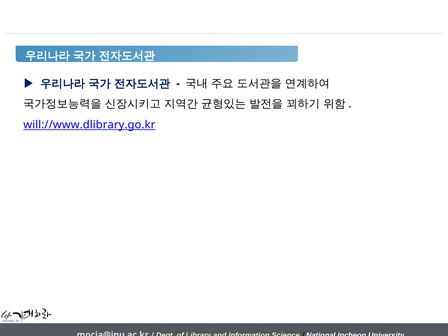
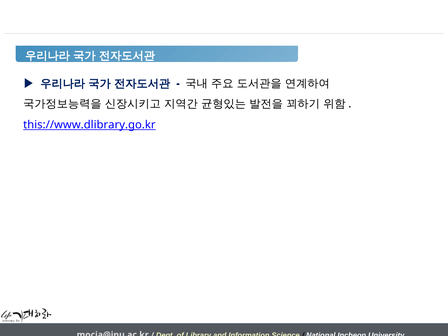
will://www.dlibrary.go.kr: will://www.dlibrary.go.kr -> this://www.dlibrary.go.kr
